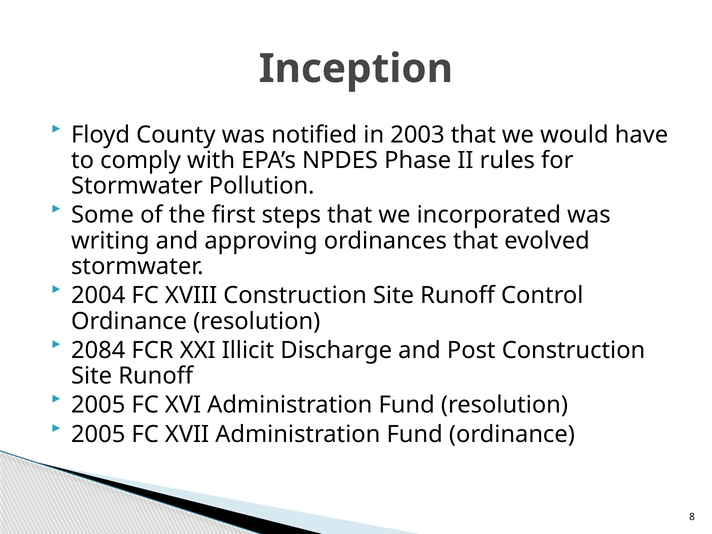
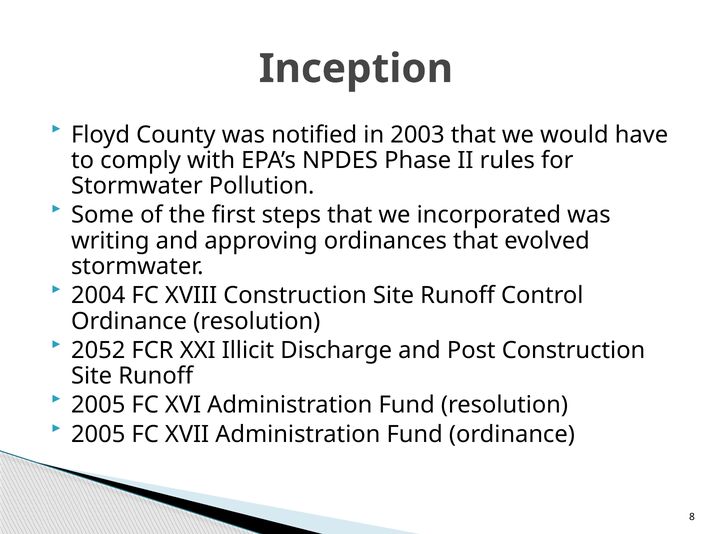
2084: 2084 -> 2052
